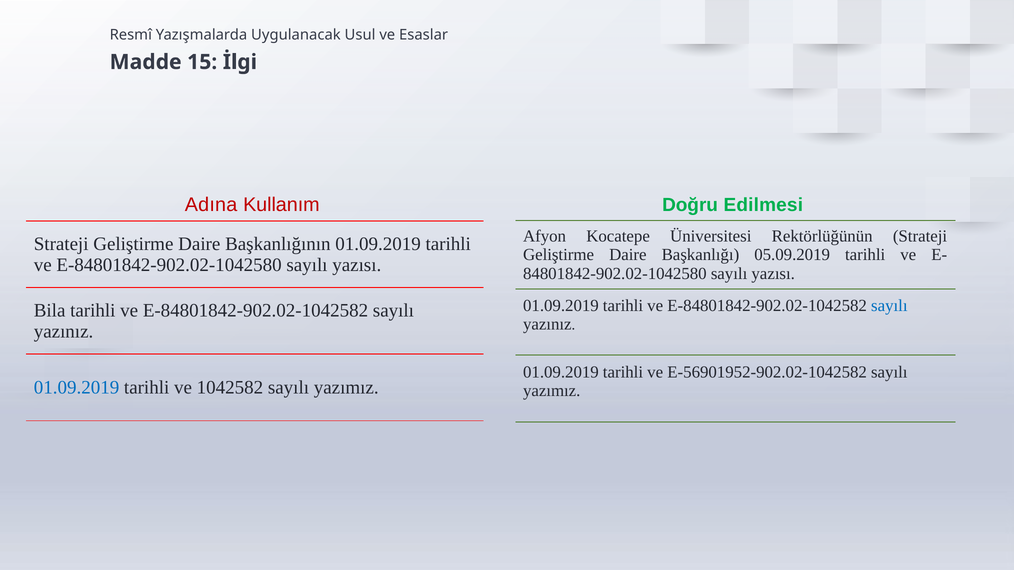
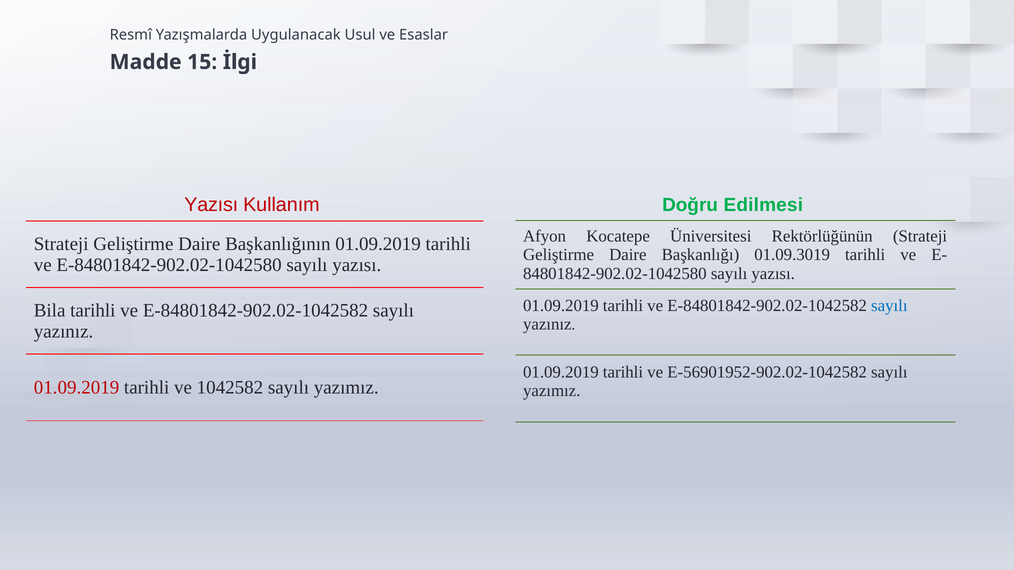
Adına at (211, 205): Adına -> Yazısı
05.09.2019: 05.09.2019 -> 01.09.3019
01.09.2019 at (77, 388) colour: blue -> red
